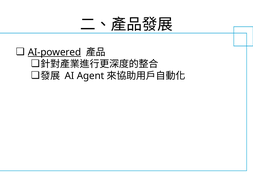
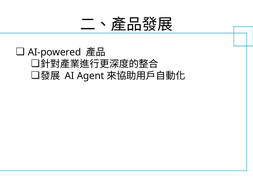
AI-powered underline: present -> none
